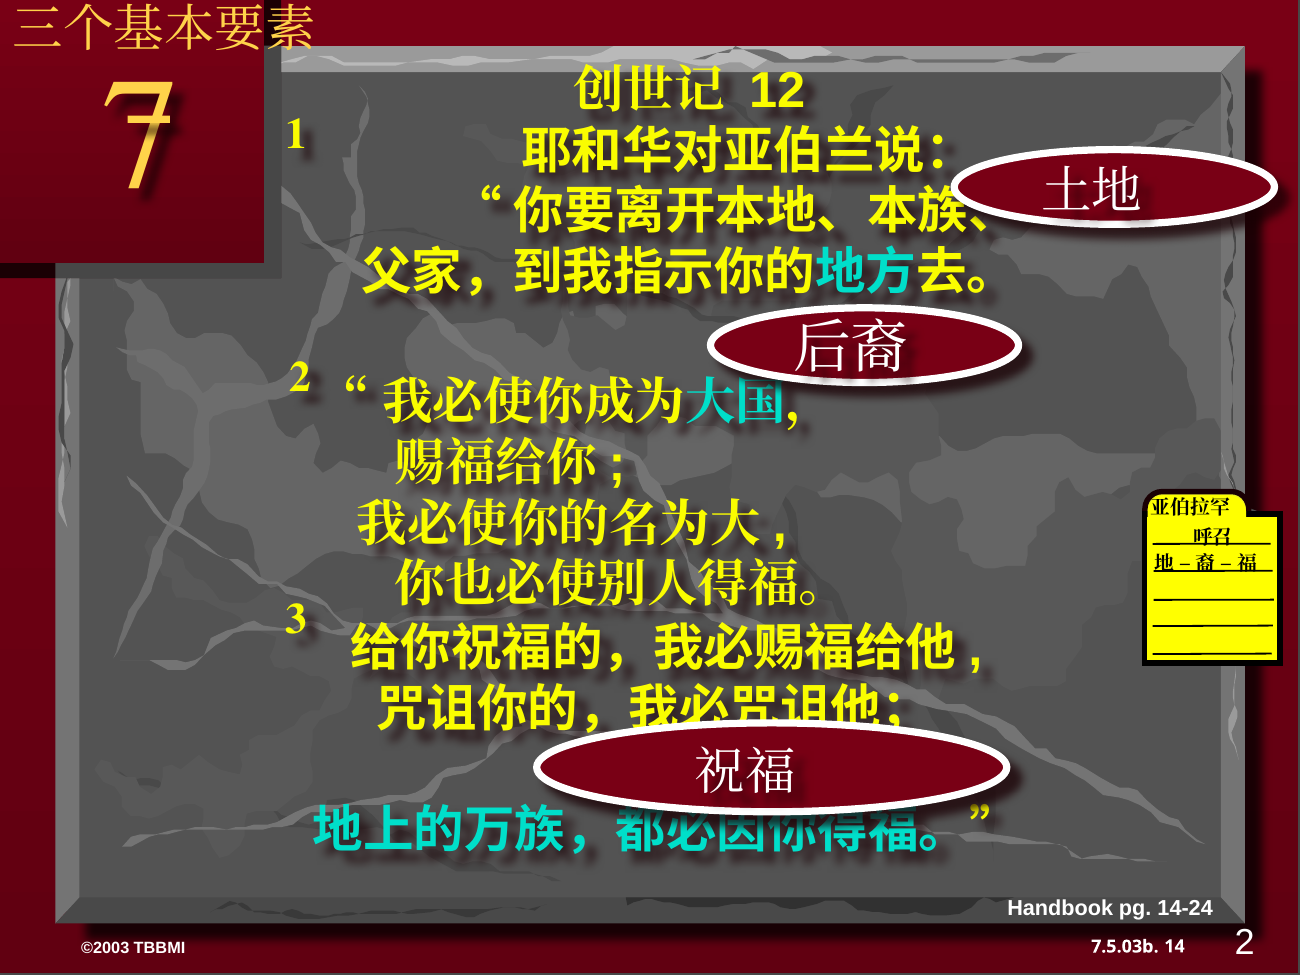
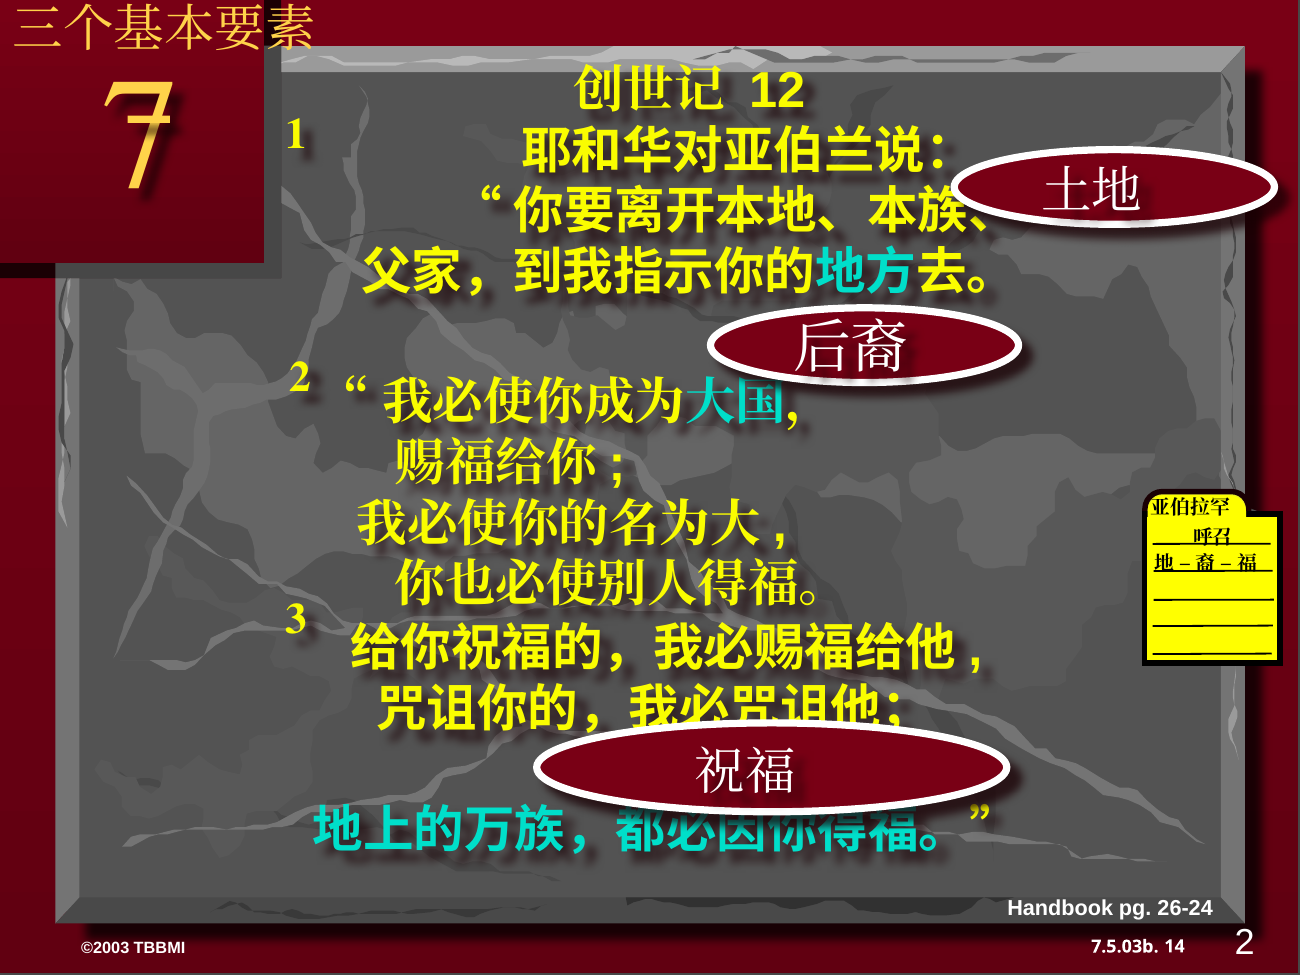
14-24: 14-24 -> 26-24
